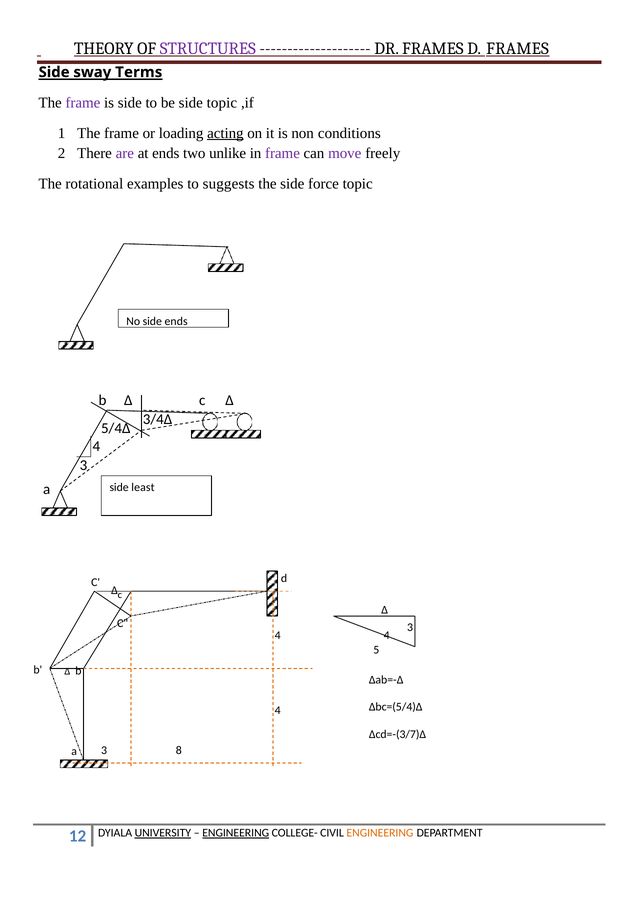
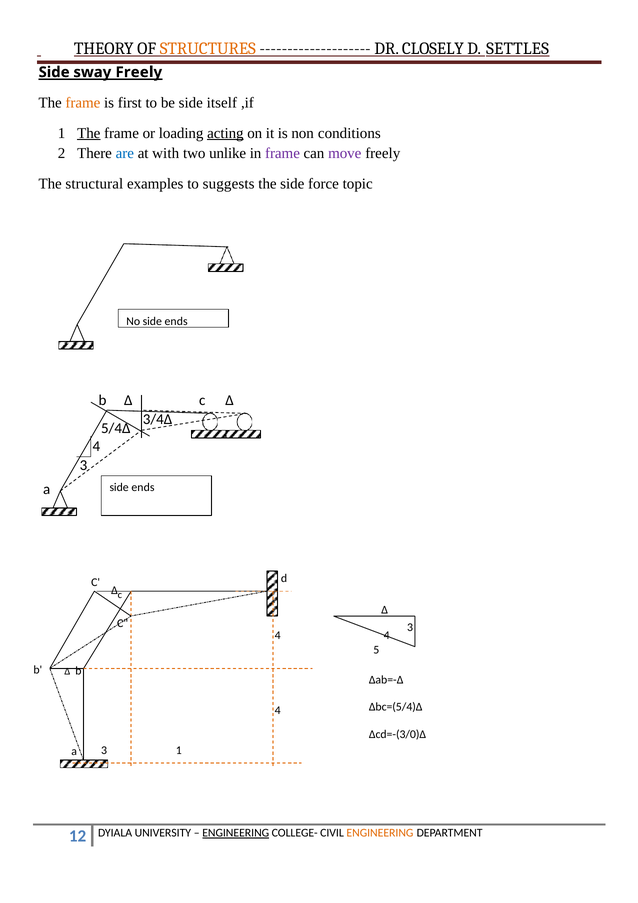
STRUCTURES colour: purple -> orange
DR FRAMES: FRAMES -> CLOSELY
D FRAMES: FRAMES -> SETTLES
sway Terms: Terms -> Freely
frame at (83, 103) colour: purple -> orange
is side: side -> first
side topic: topic -> itself
The at (89, 133) underline: none -> present
are colour: purple -> blue
at ends: ends -> with
rotational: rotational -> structural
least at (143, 487): least -> ends
Δcd=-(3/7)Δ: Δcd=-(3/7)Δ -> Δcd=-(3/0)Δ
3 8: 8 -> 1
UNIVERSITY underline: present -> none
